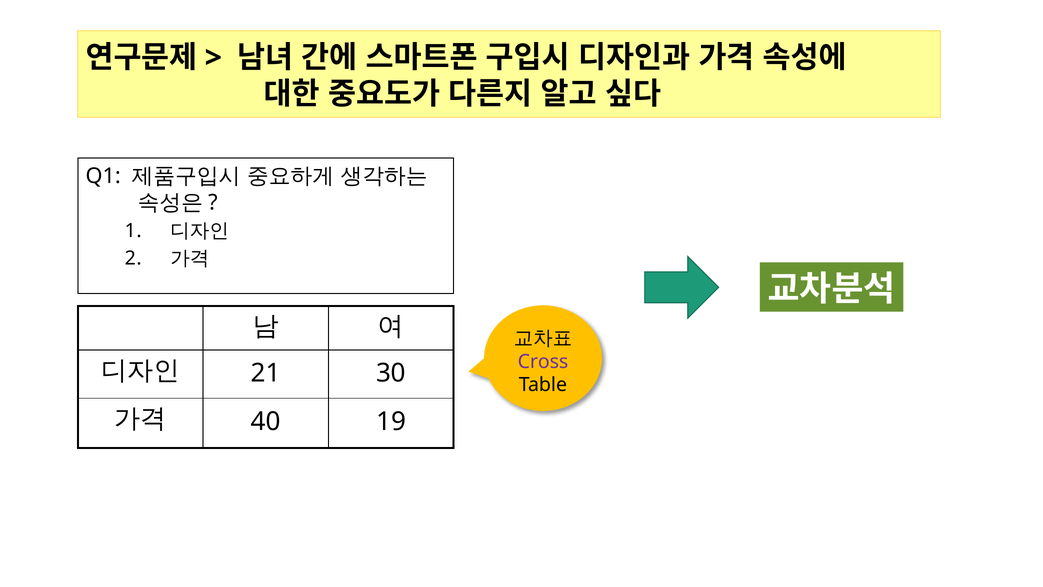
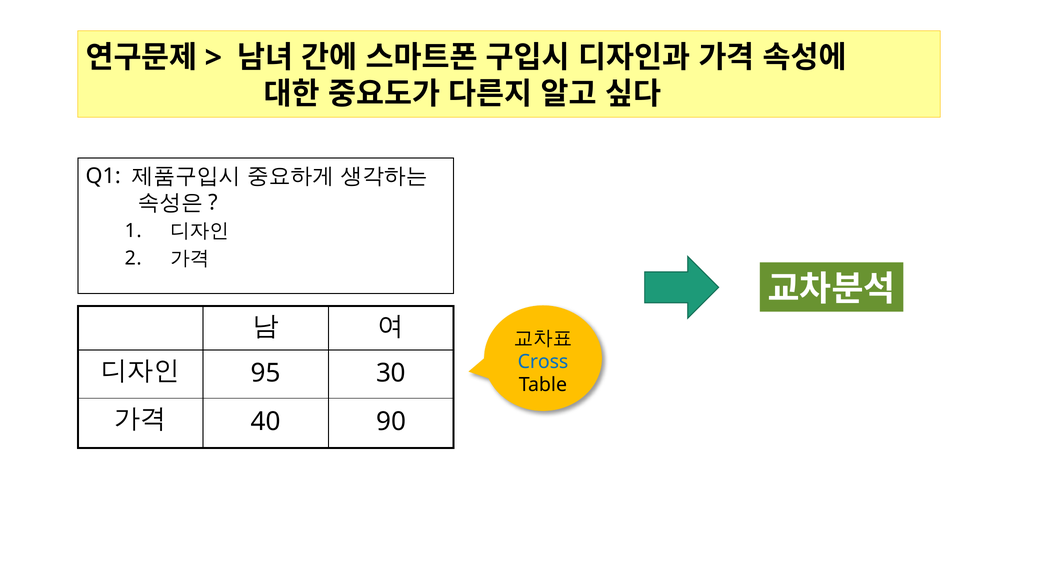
Cross colour: purple -> blue
21: 21 -> 95
19: 19 -> 90
